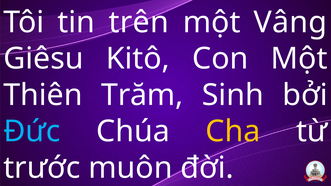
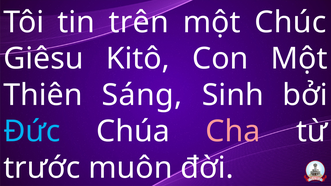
Vâng: Vâng -> Chúc
Trăm: Trăm -> Sáng
Cha colour: yellow -> pink
